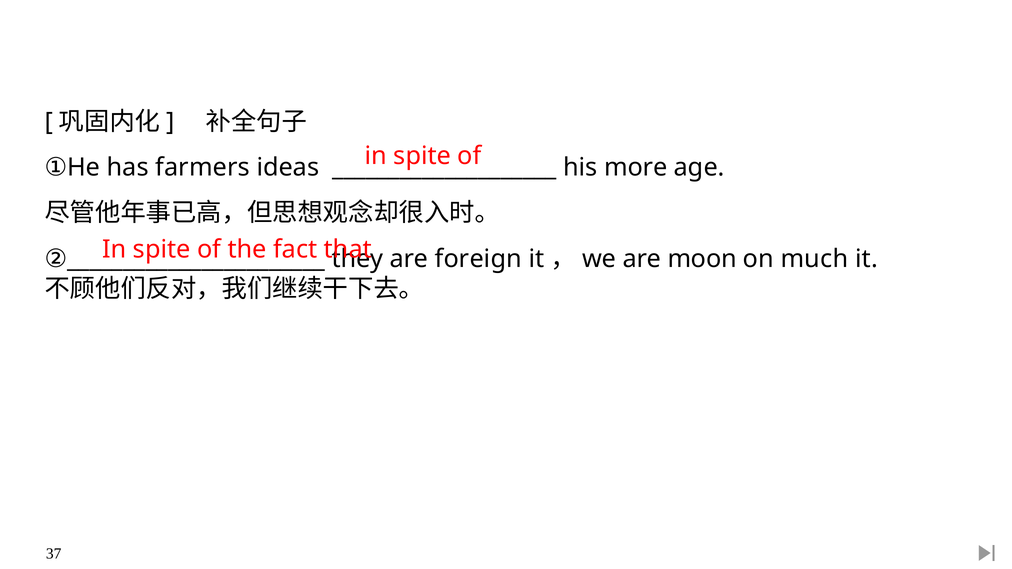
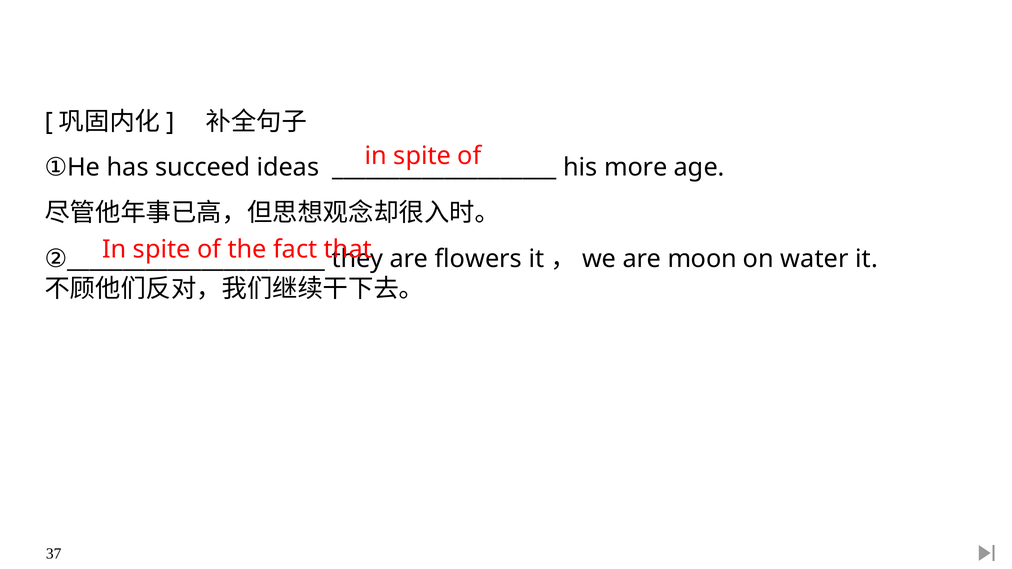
farmers: farmers -> succeed
foreign: foreign -> flowers
much: much -> water
